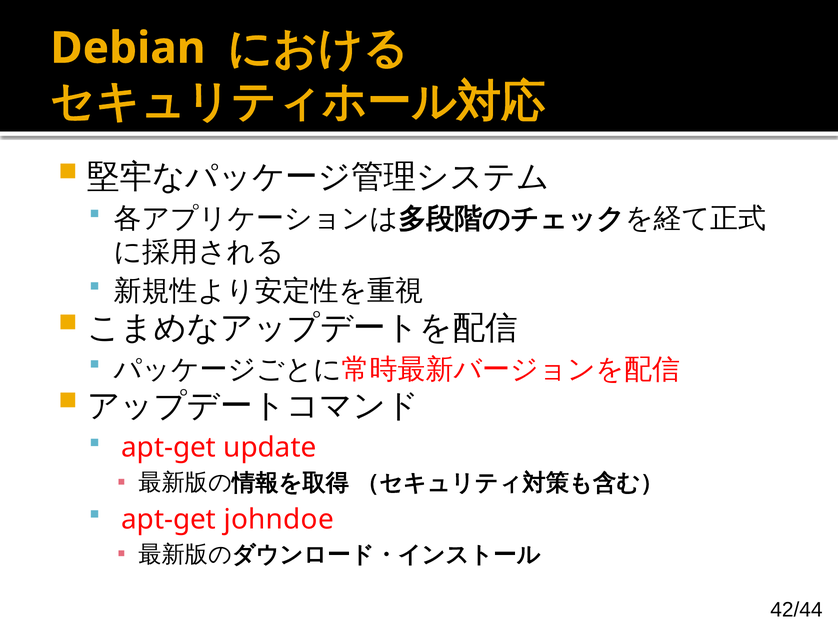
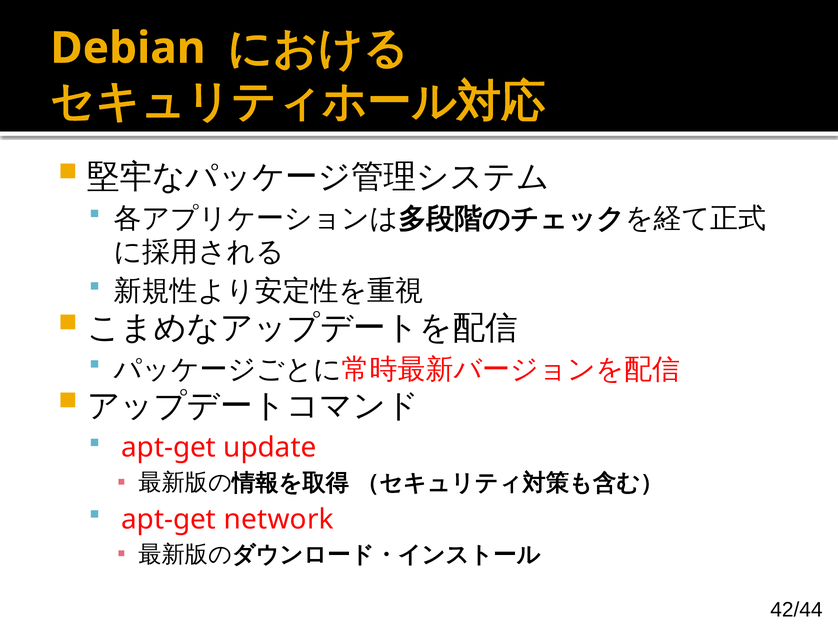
johndoe: johndoe -> network
